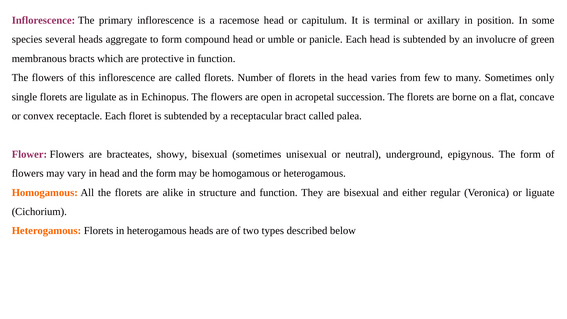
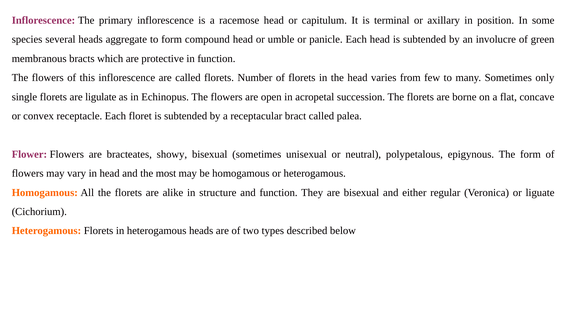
underground: underground -> polypetalous
and the form: form -> most
